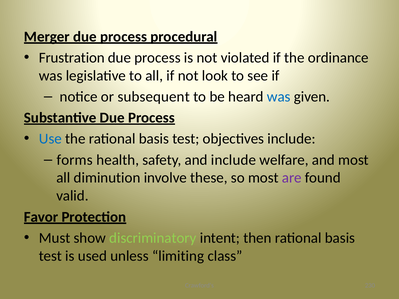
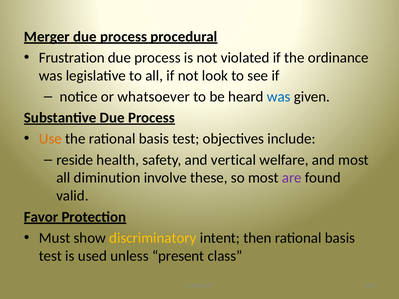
subsequent: subsequent -> whatsoever
Use colour: blue -> orange
forms: forms -> reside
and include: include -> vertical
discriminatory colour: light green -> yellow
limiting: limiting -> present
